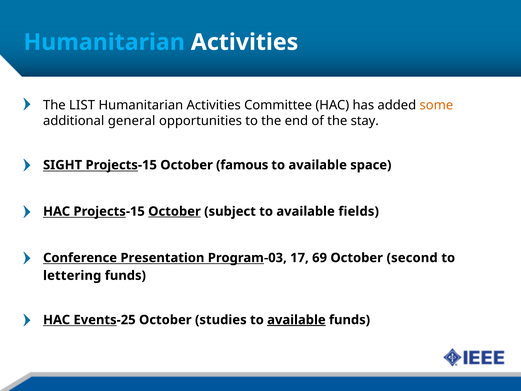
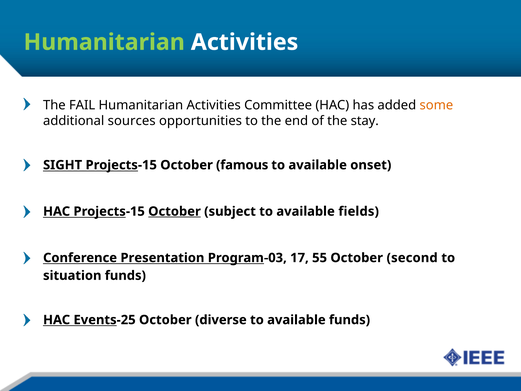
Humanitarian at (104, 42) colour: light blue -> light green
LIST: LIST -> FAIL
general: general -> sources
space: space -> onset
69: 69 -> 55
lettering: lettering -> situation
studies: studies -> diverse
available at (296, 320) underline: present -> none
